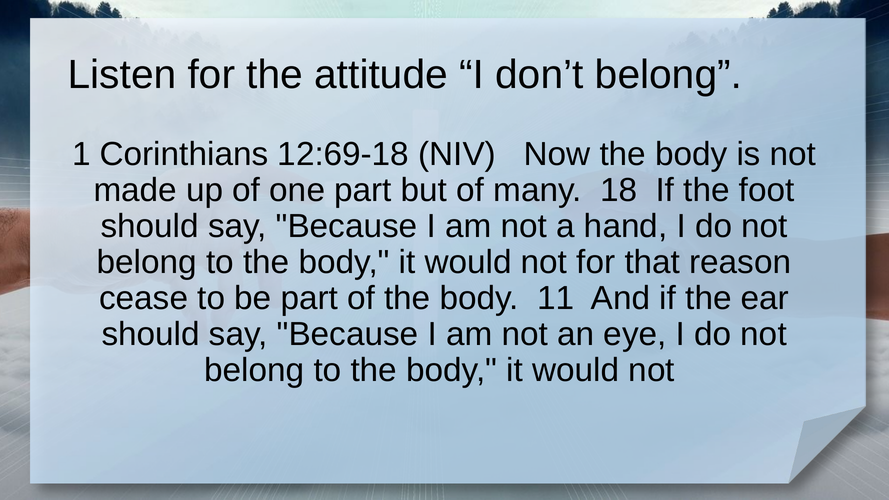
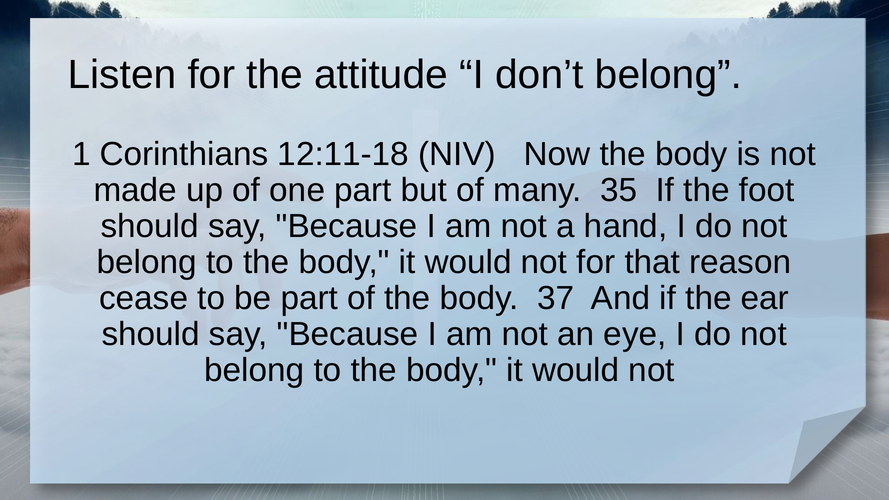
12:69-18: 12:69-18 -> 12:11-18
18: 18 -> 35
11: 11 -> 37
